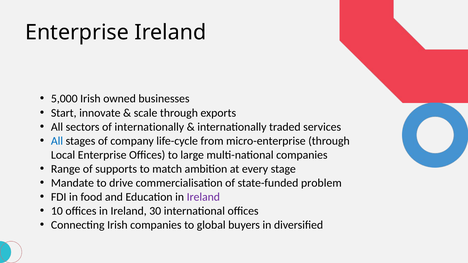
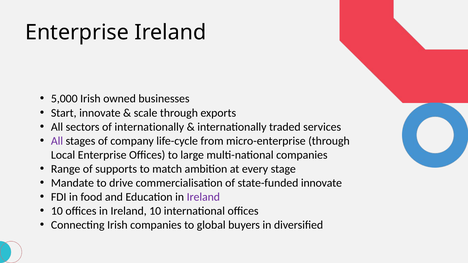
All at (57, 141) colour: blue -> purple
state-funded problem: problem -> innovate
Ireland 30: 30 -> 10
